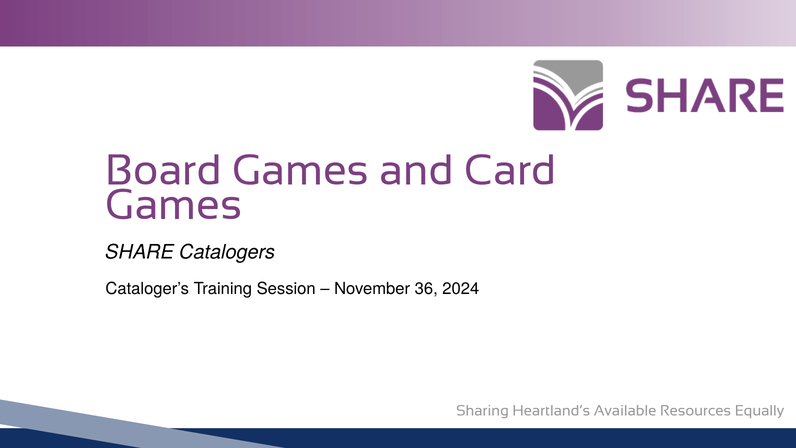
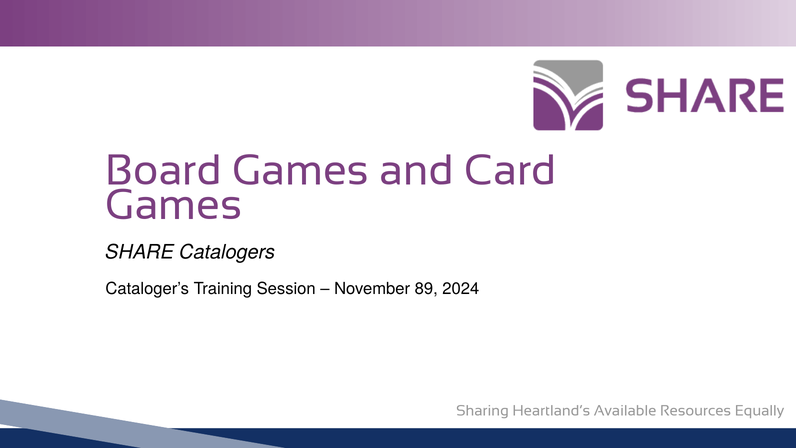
36: 36 -> 89
